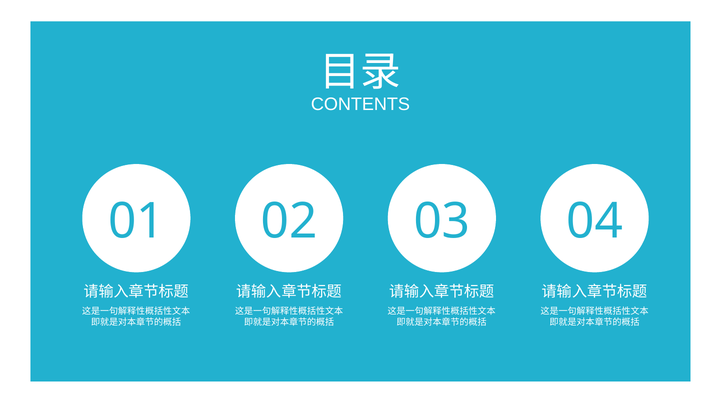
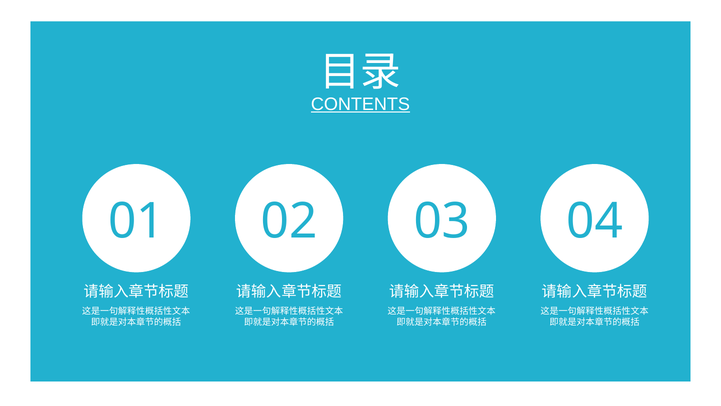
CONTENTS underline: none -> present
